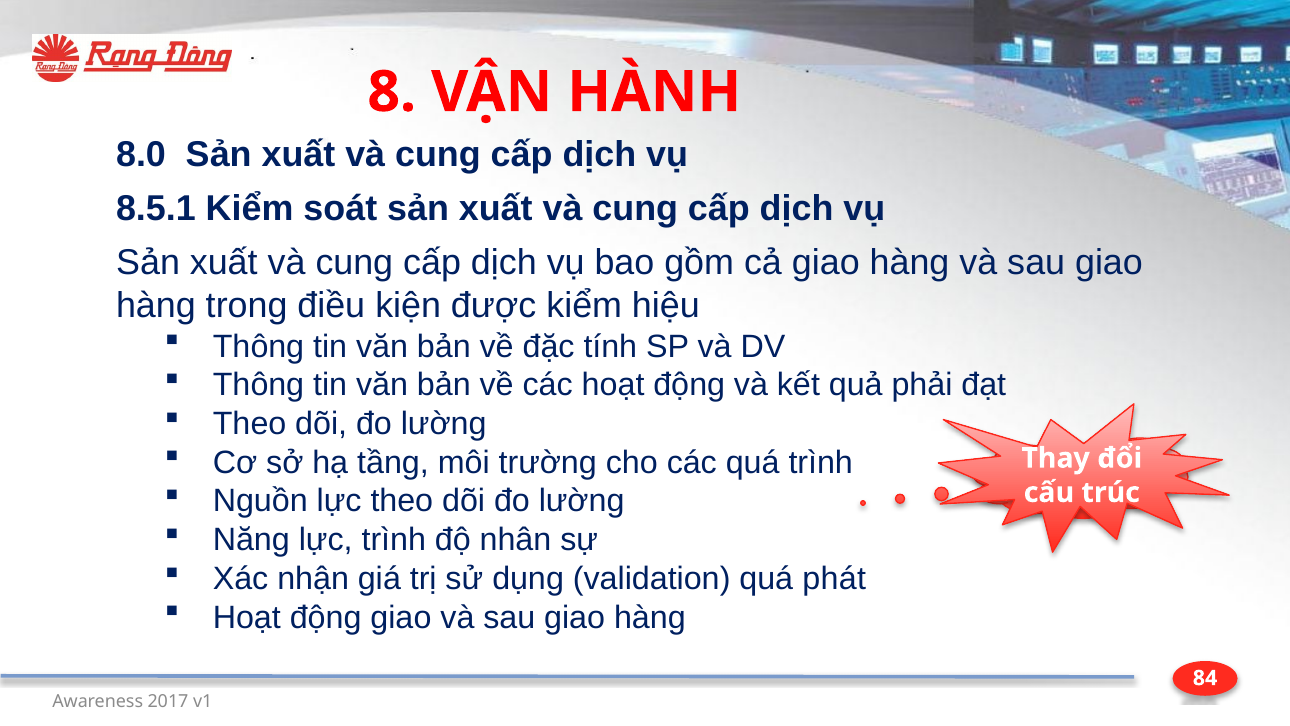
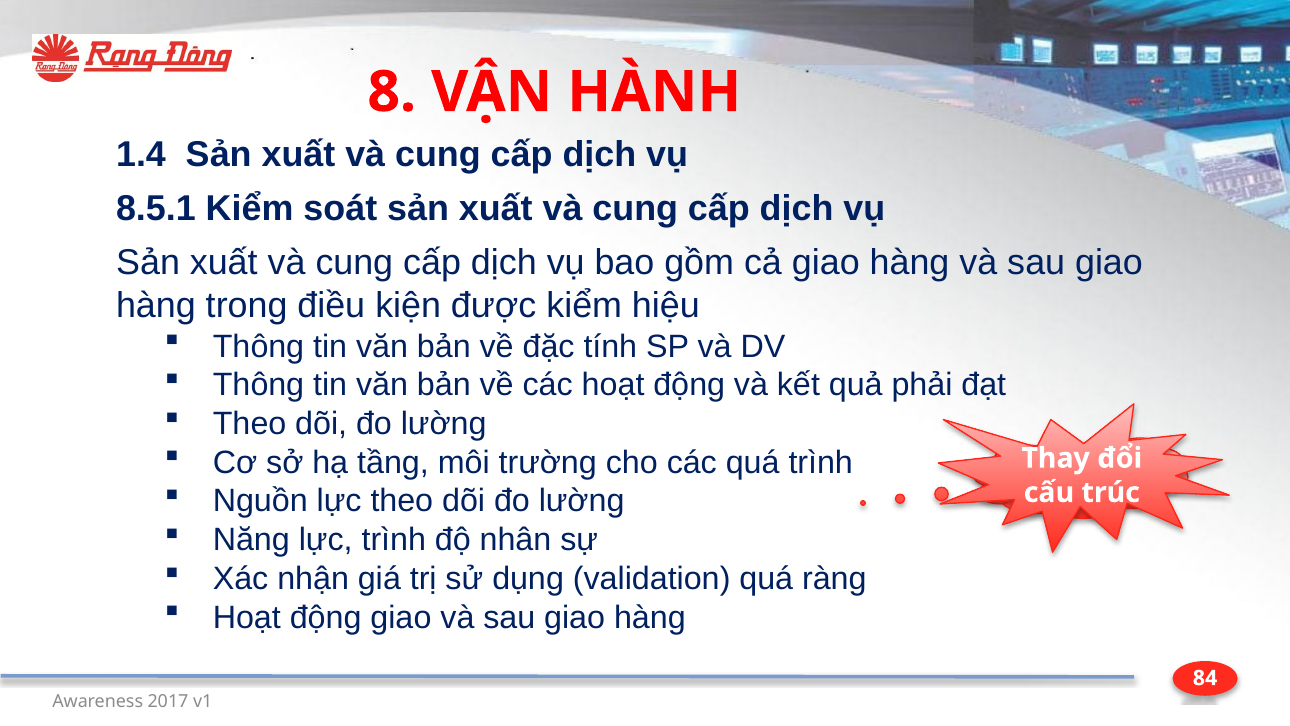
8.0: 8.0 -> 1.4
phát: phát -> ràng
